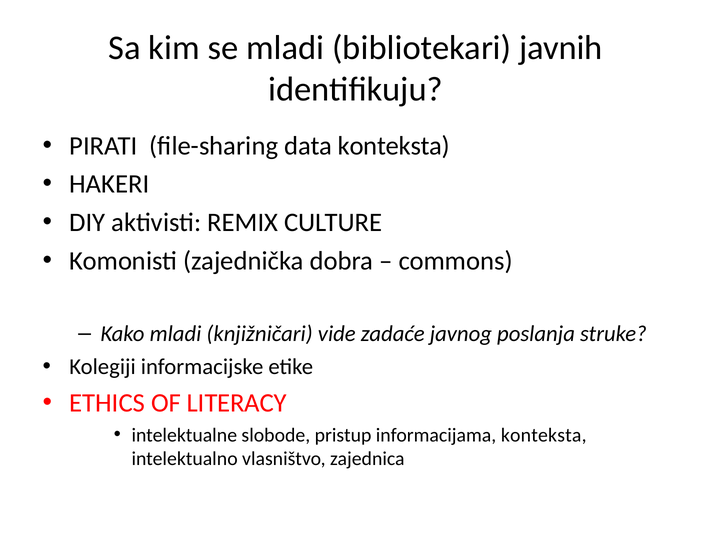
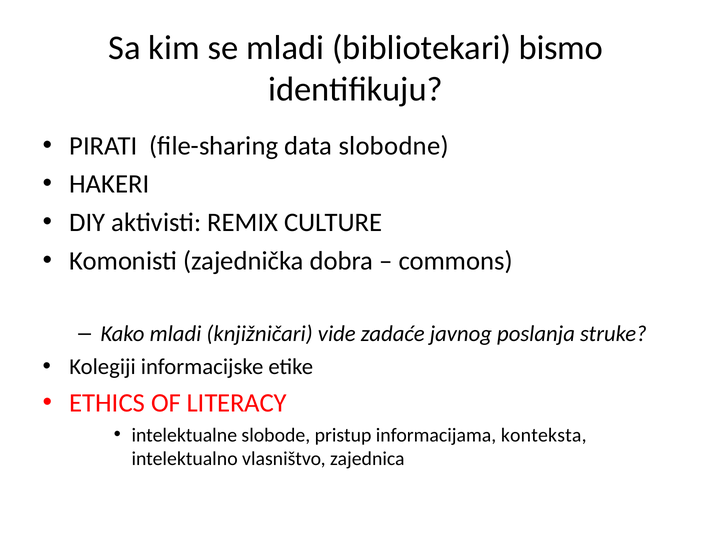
javnih: javnih -> bismo
data konteksta: konteksta -> slobodne
